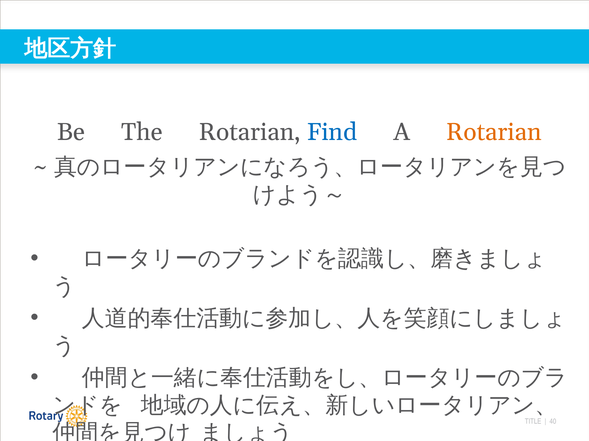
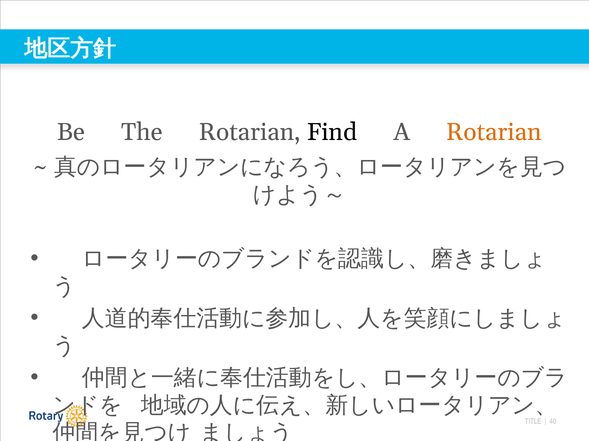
Find colour: blue -> black
